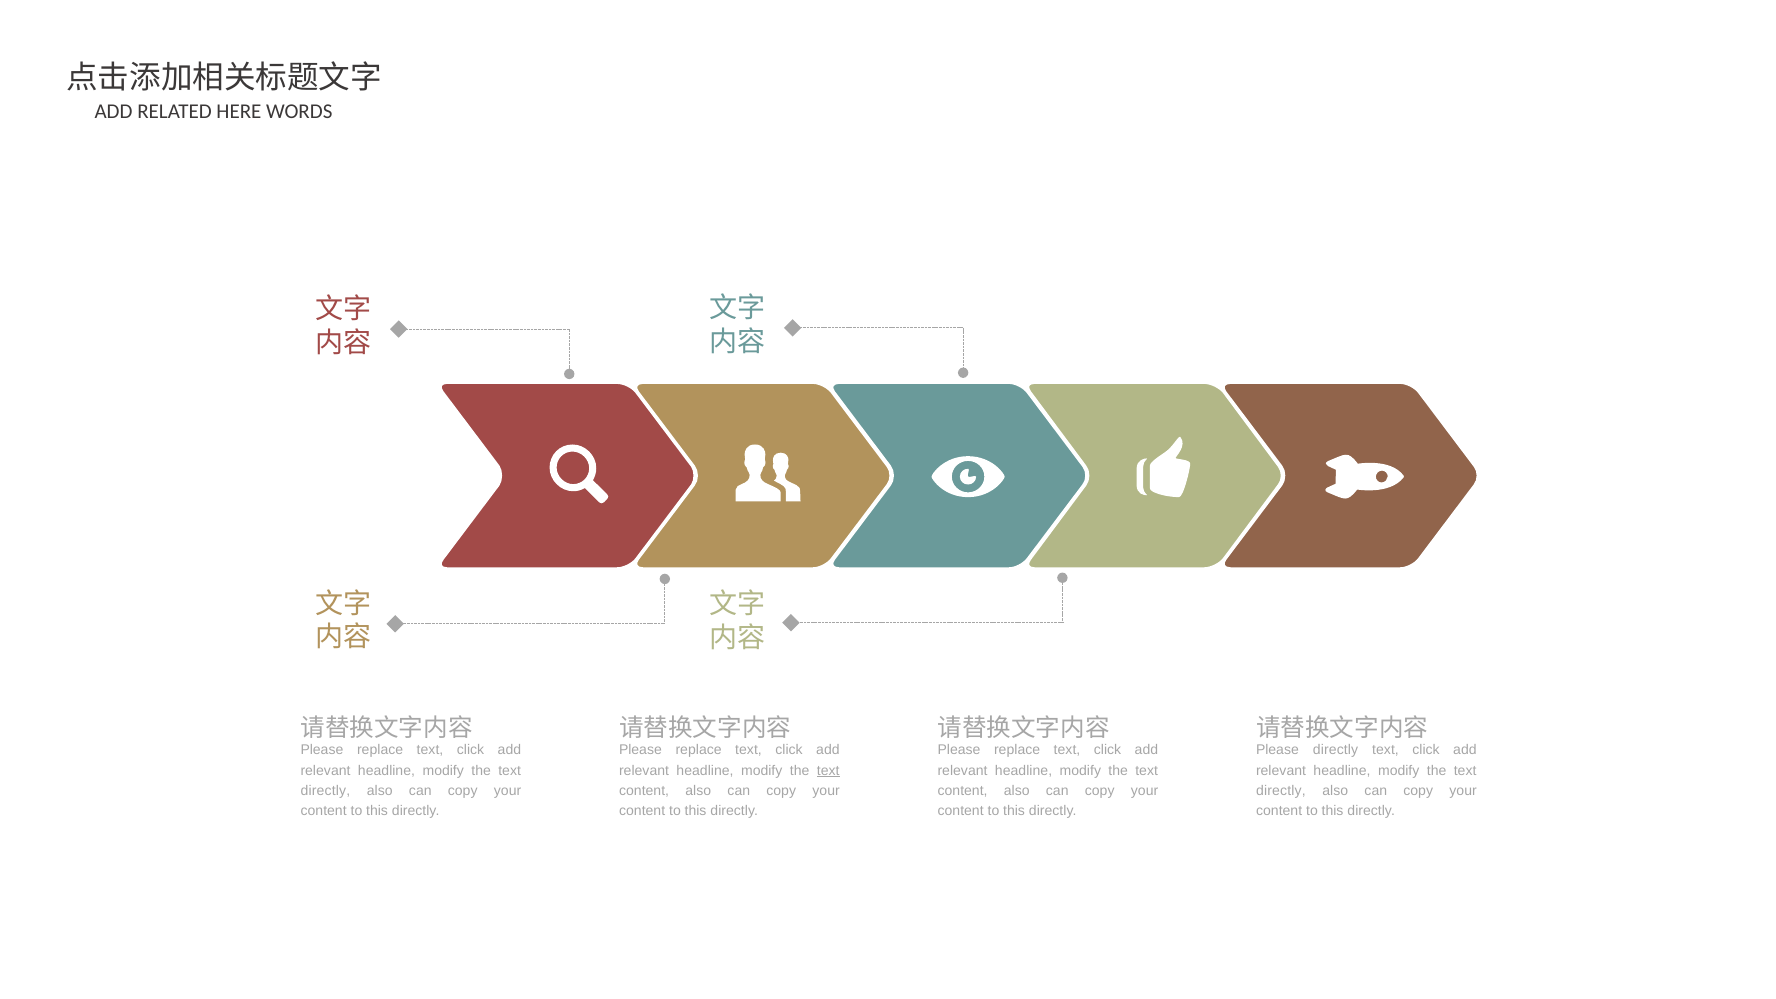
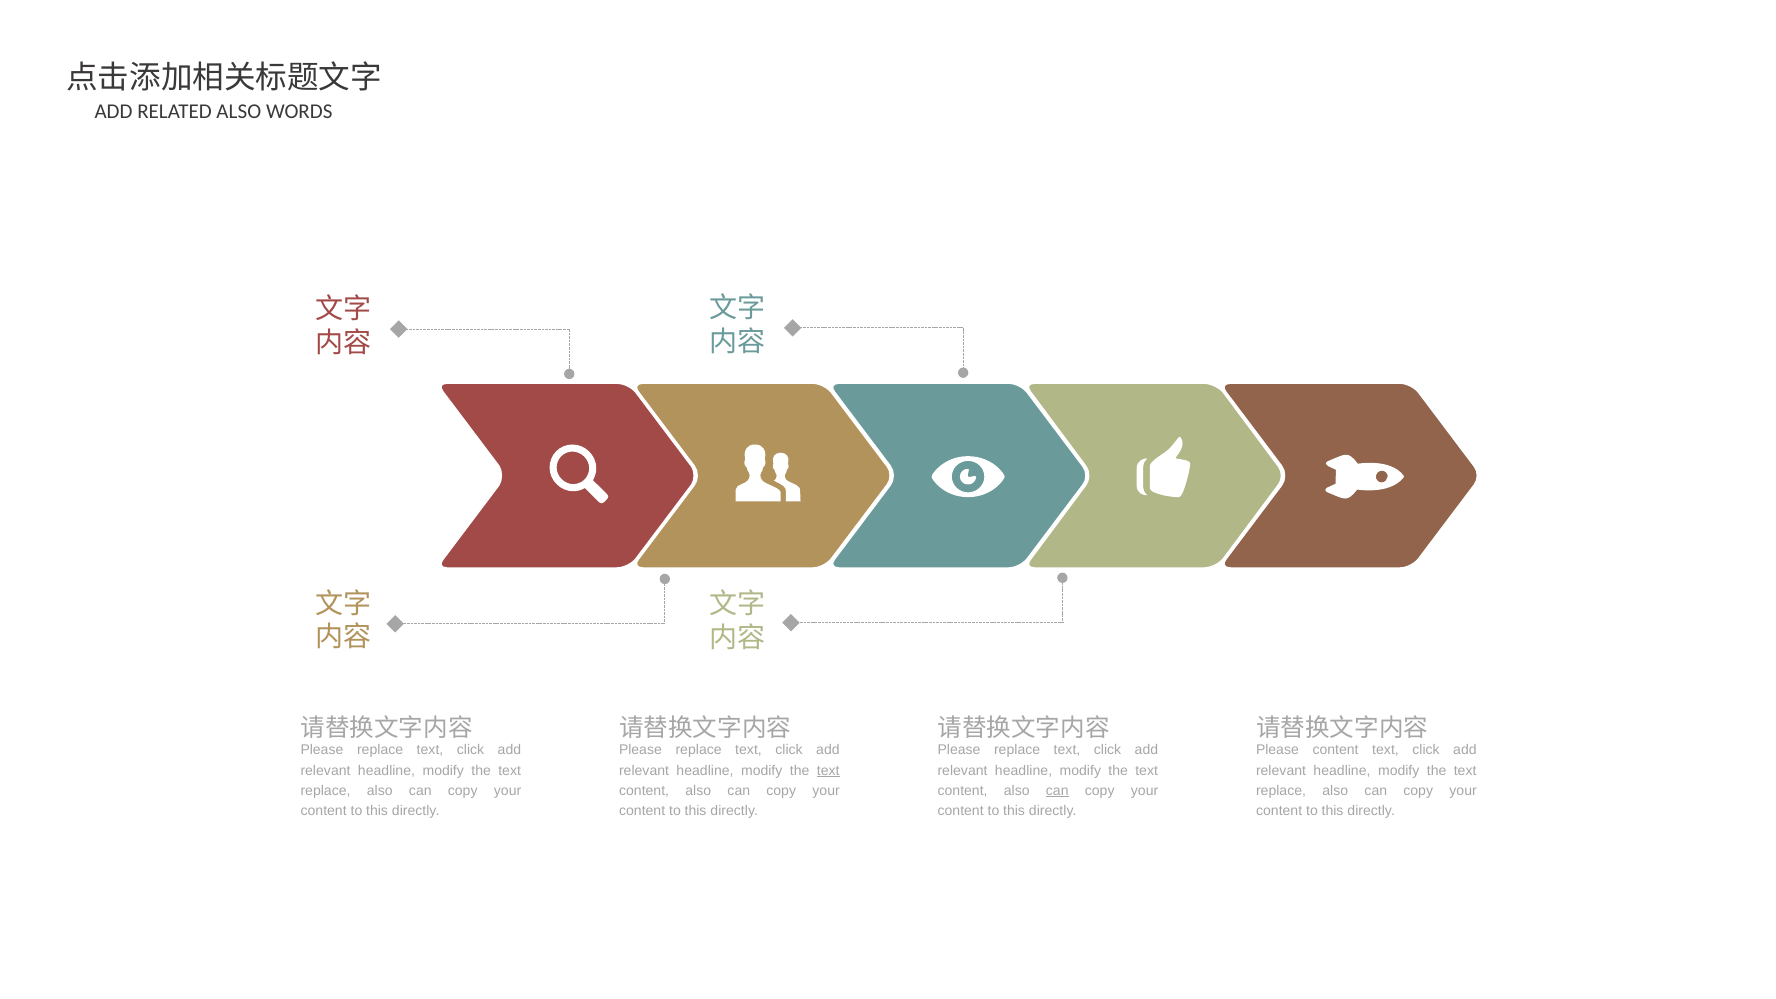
RELATED HERE: HERE -> ALSO
Please directly: directly -> content
directly at (325, 791): directly -> replace
can at (1057, 791) underline: none -> present
directly at (1281, 791): directly -> replace
